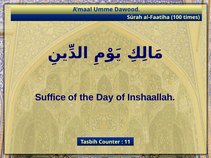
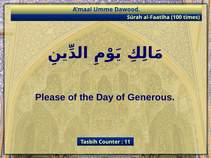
Suffice: Suffice -> Please
Inshaallah: Inshaallah -> Generous
